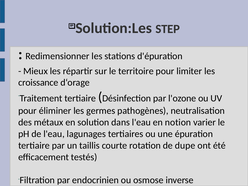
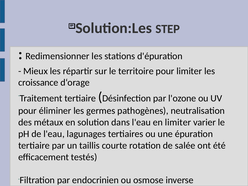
en notion: notion -> limiter
dupe: dupe -> salée
